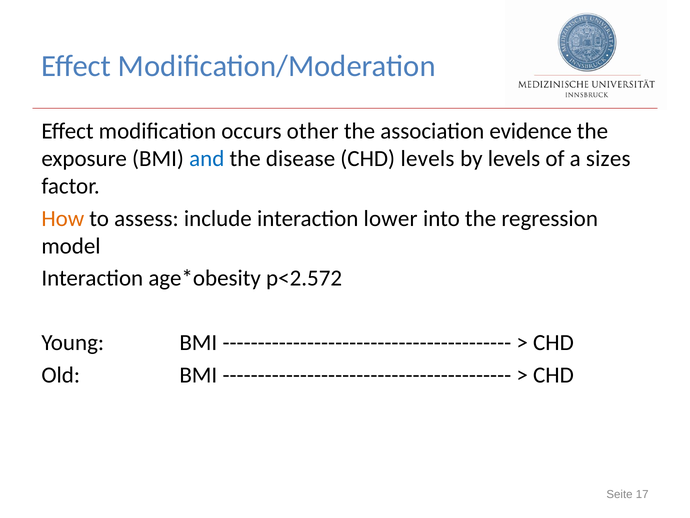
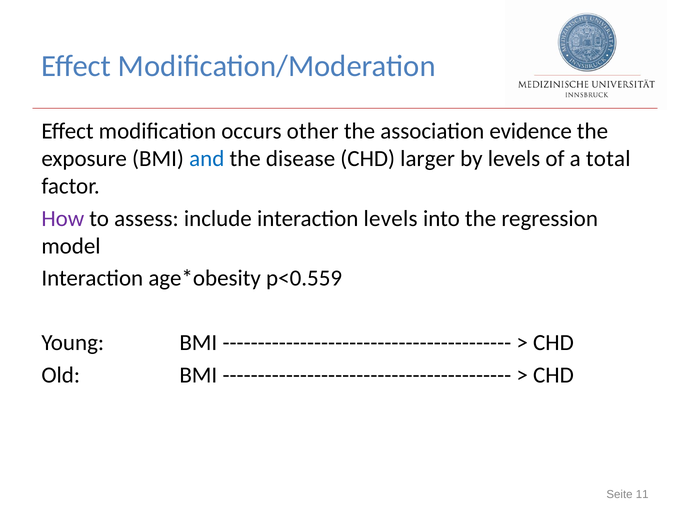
CHD levels: levels -> larger
sizes: sizes -> total
How colour: orange -> purple
interaction lower: lower -> levels
p<2.572: p<2.572 -> p<0.559
17: 17 -> 11
